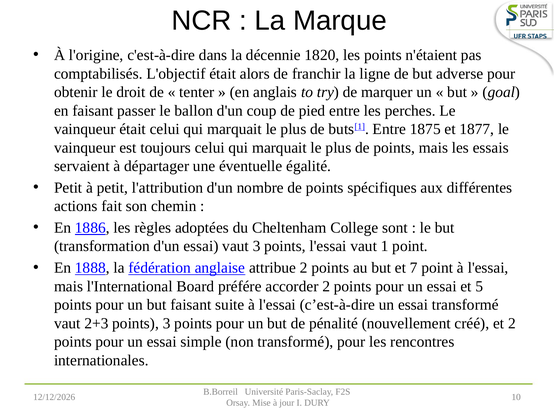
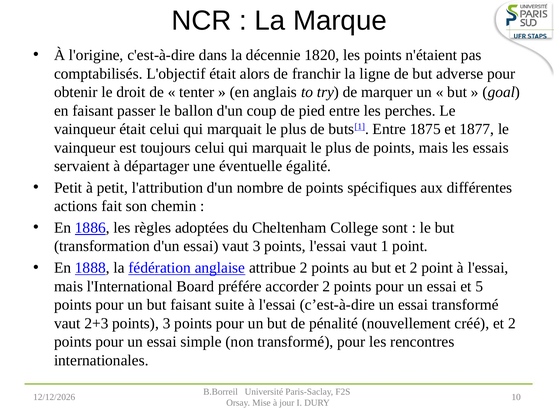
but et 7: 7 -> 2
